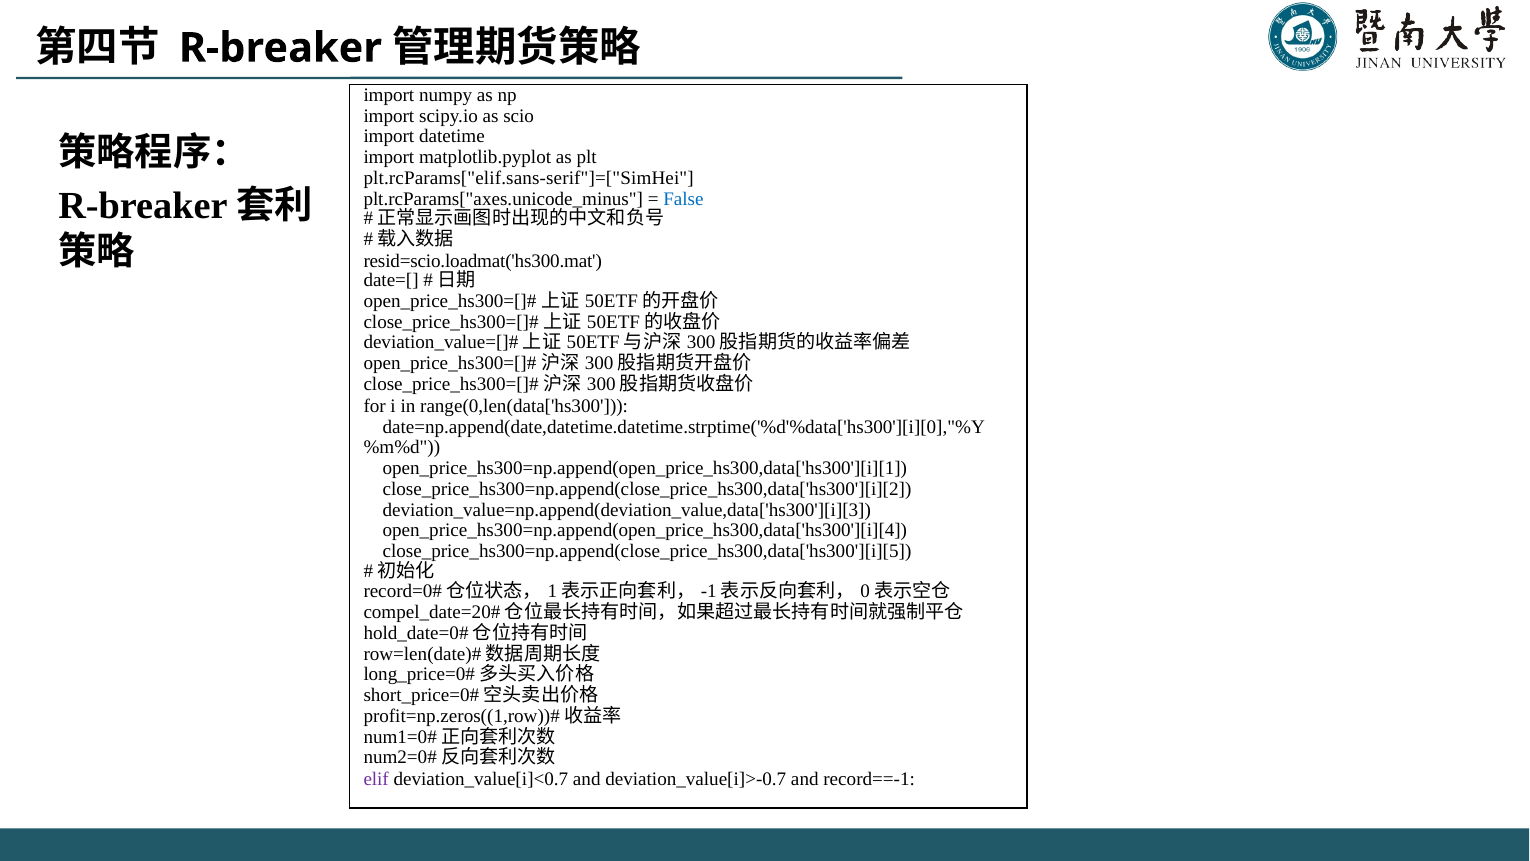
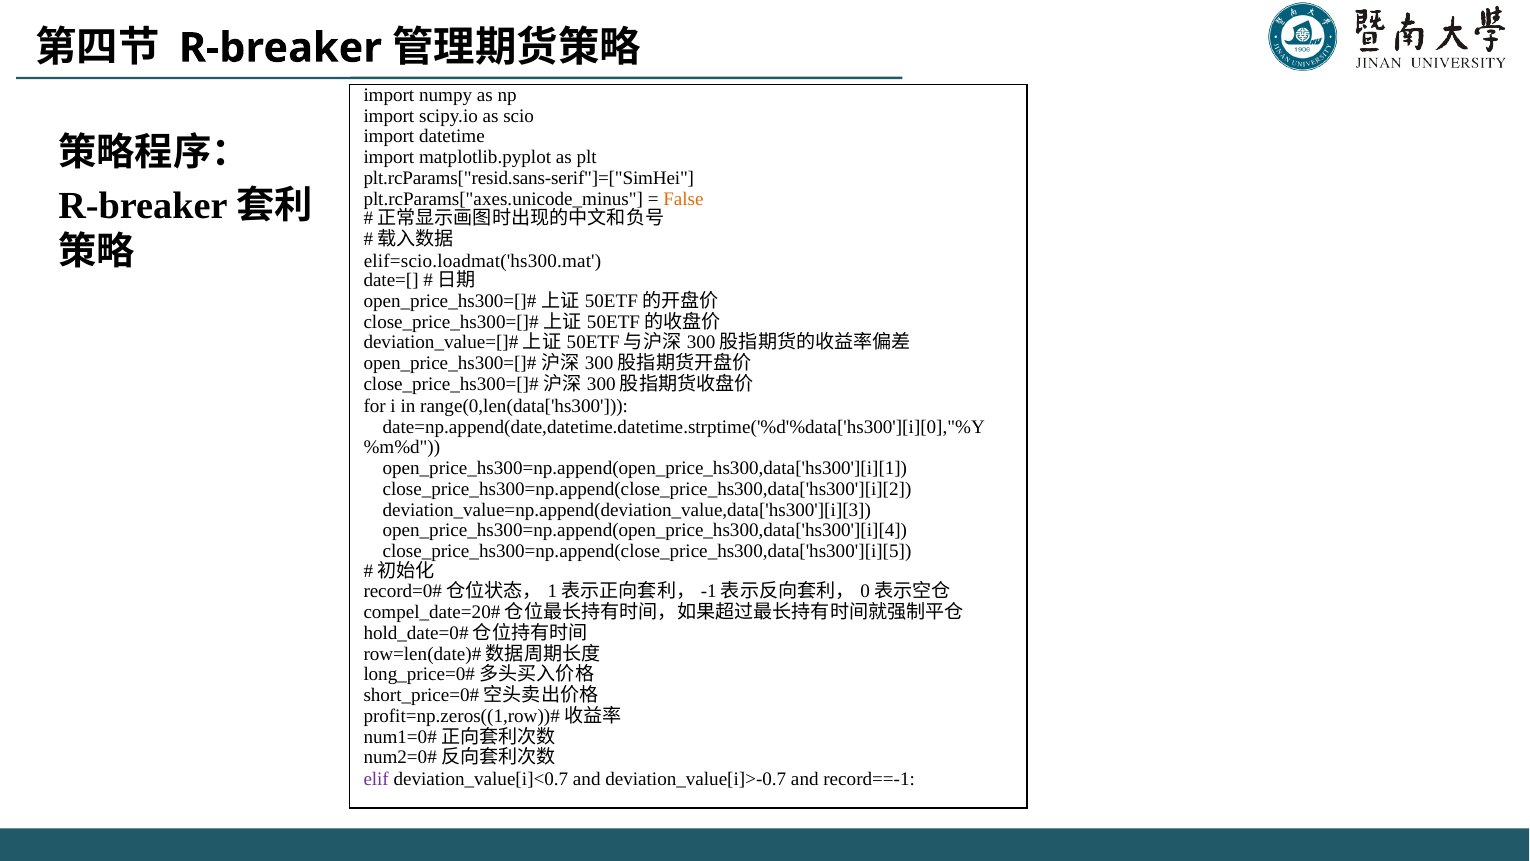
plt.rcParams["elif.sans-serif"]=["SimHei: plt.rcParams["elif.sans-serif"]=["SimHei -> plt.rcParams["resid.sans-serif"]=["SimHei
False colour: blue -> orange
resid=scio.loadmat('hs300.mat: resid=scio.loadmat('hs300.mat -> elif=scio.loadmat('hs300.mat
